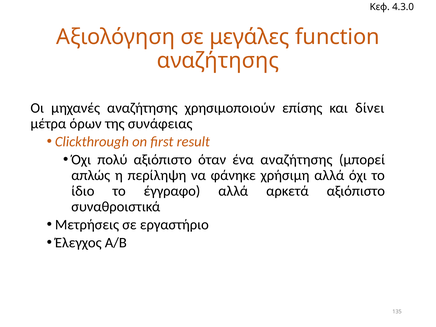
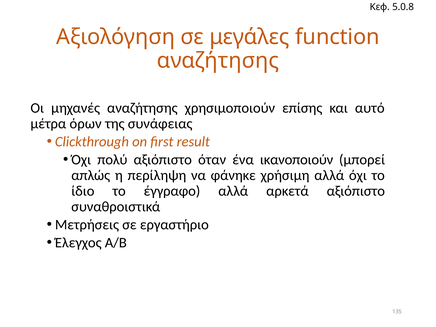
4.3.0: 4.3.0 -> 5.0.8
δίνει: δίνει -> αυτό
ένα αναζήτησης: αναζήτησης -> ικανοποιούν
